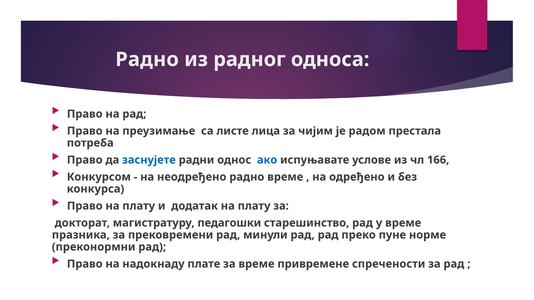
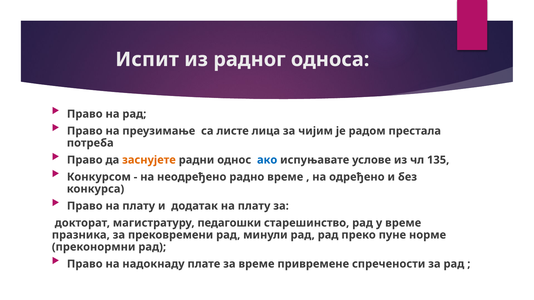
Радно at (147, 60): Радно -> Испит
заснујете colour: blue -> orange
166: 166 -> 135
